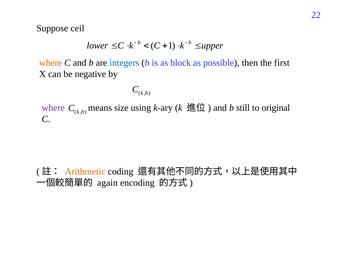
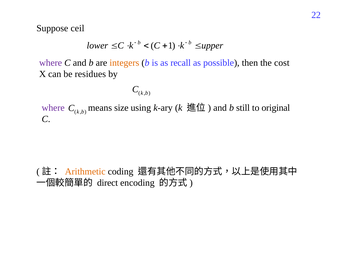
where at (51, 63) colour: orange -> purple
integers colour: blue -> orange
block: block -> recall
first: first -> cost
negative: negative -> residues
again: again -> direct
